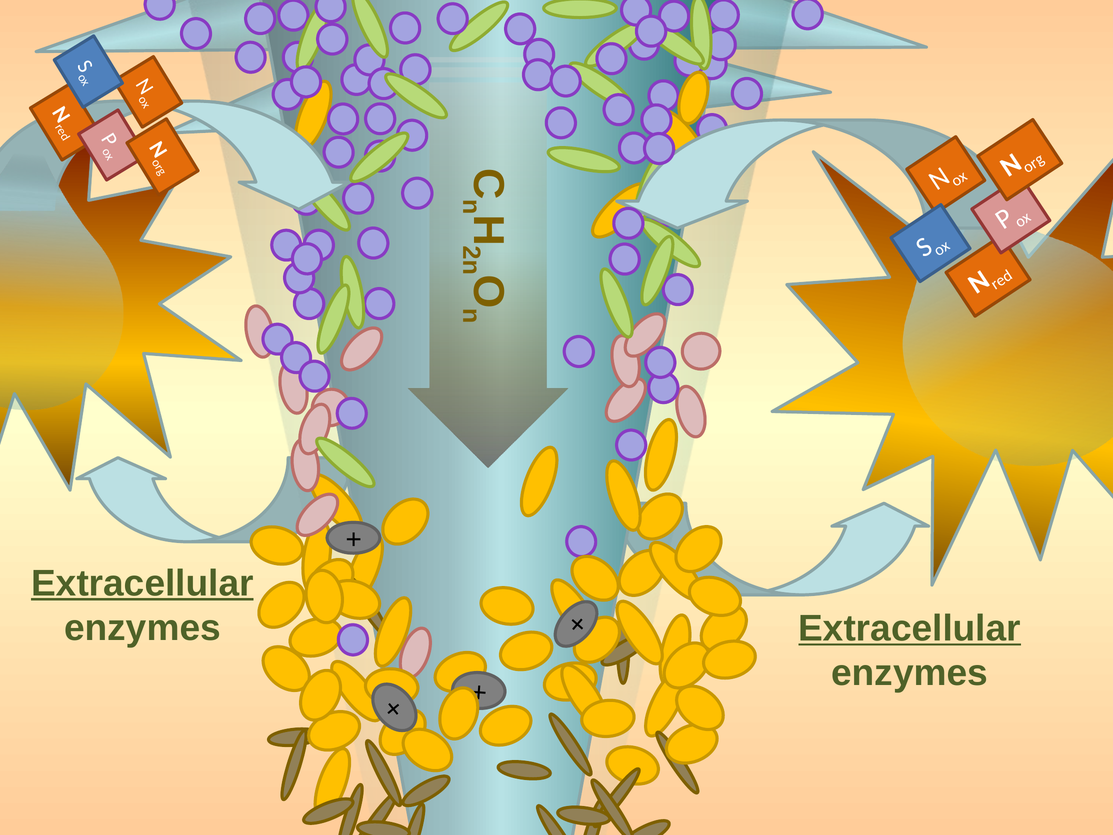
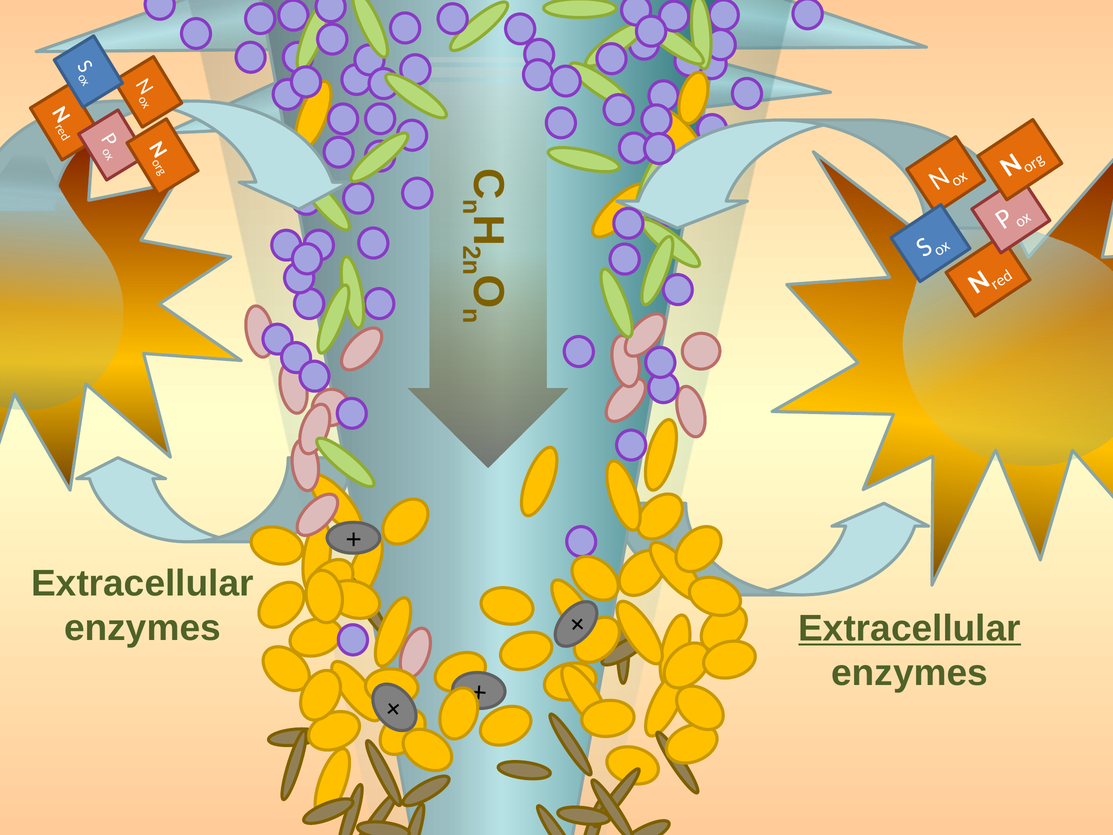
Extracellular at (142, 583) underline: present -> none
